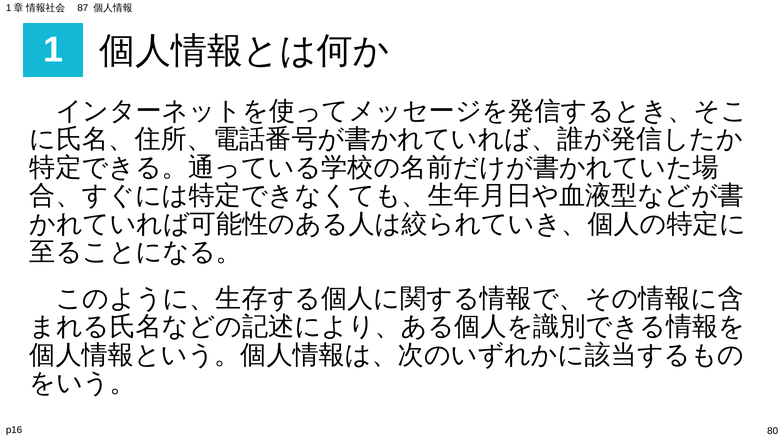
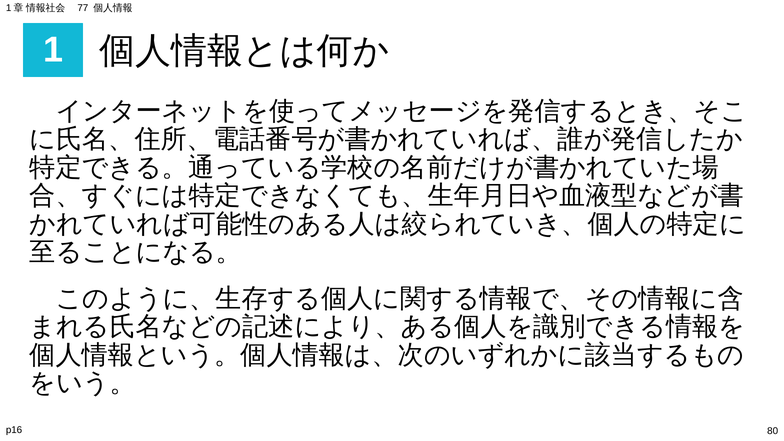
87: 87 -> 77
